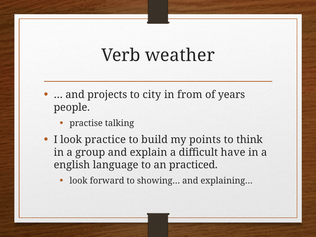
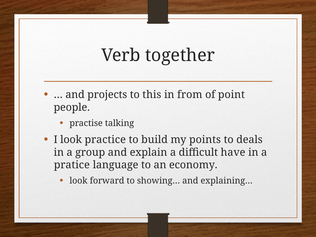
weather: weather -> together
city: city -> this
years: years -> point
think: think -> deals
english: english -> pratice
practiced: practiced -> economy
